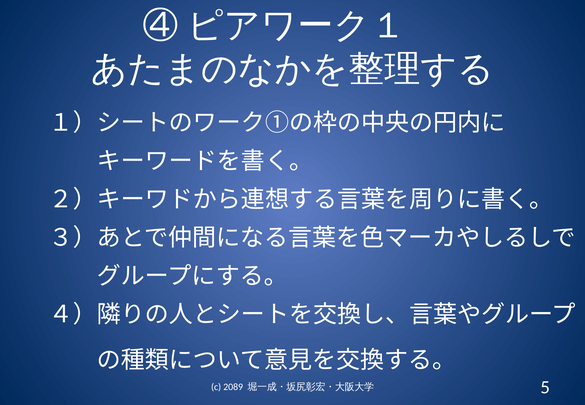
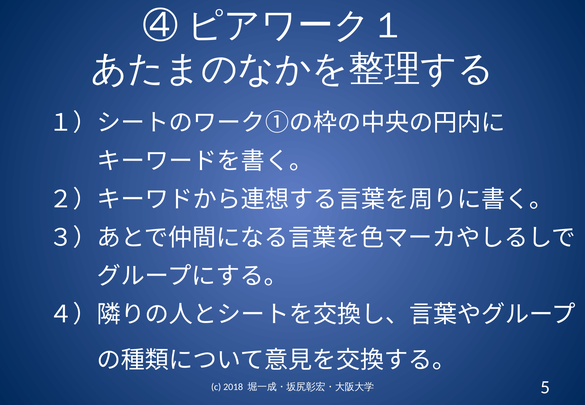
2089: 2089 -> 2018
